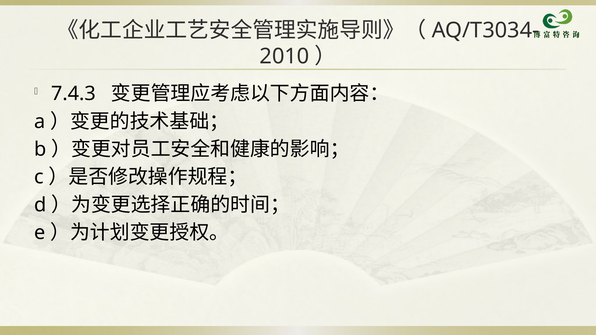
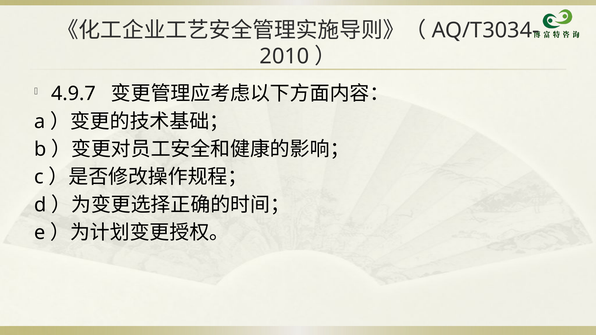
7.4.3: 7.4.3 -> 4.9.7
